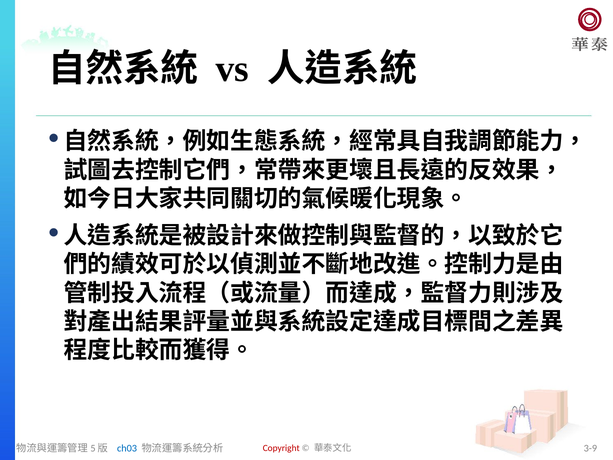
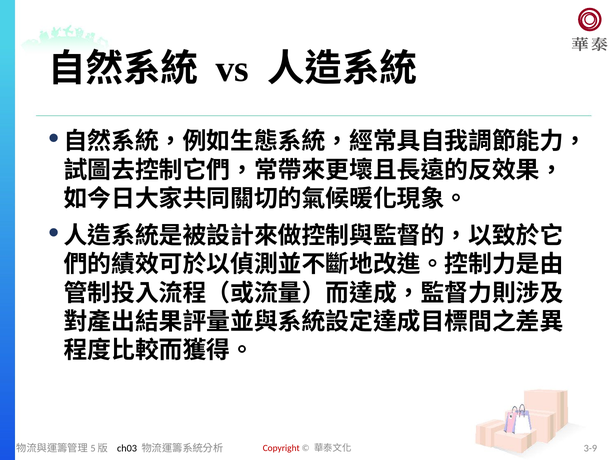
ch03 colour: blue -> black
